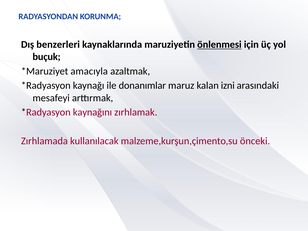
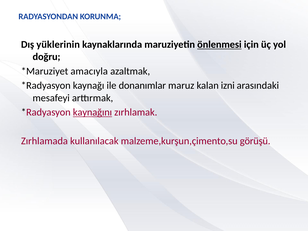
benzerleri: benzerleri -> yüklerinin
buçuk: buçuk -> doğru
kaynağını underline: none -> present
önceki: önceki -> görüşü
